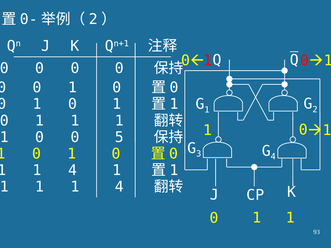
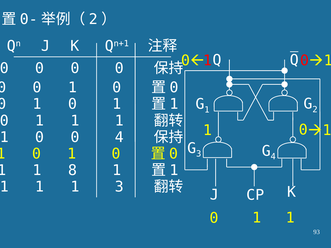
0 5: 5 -> 4
4 at (73, 170): 4 -> 8
1 1 1 4: 4 -> 3
